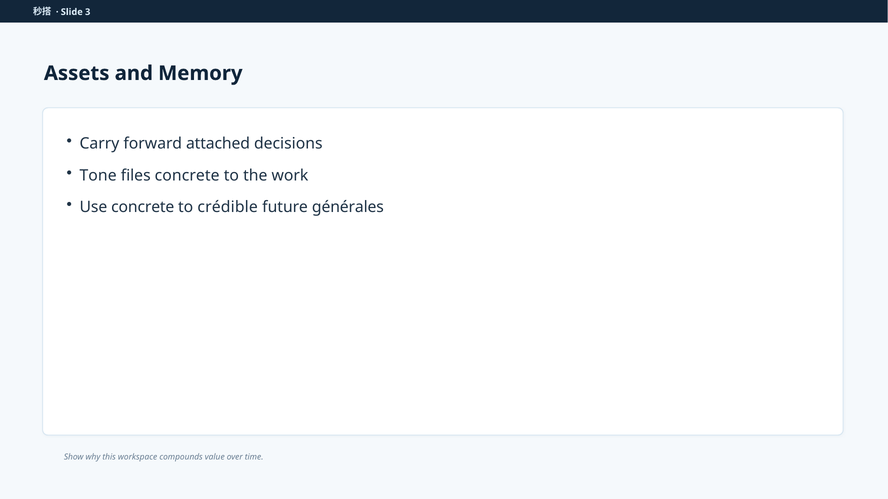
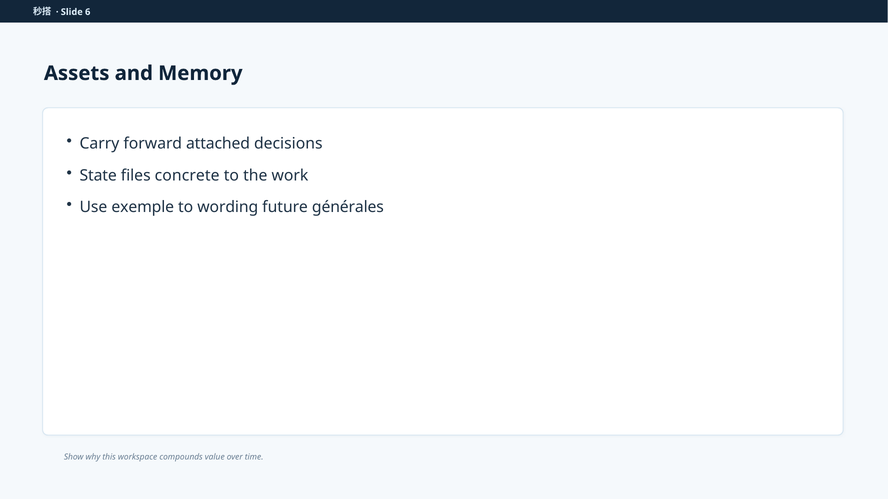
3: 3 -> 6
Tone: Tone -> State
Use concrete: concrete -> exemple
crédible: crédible -> wording
